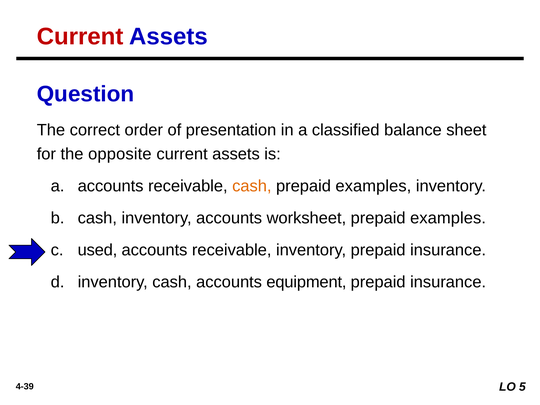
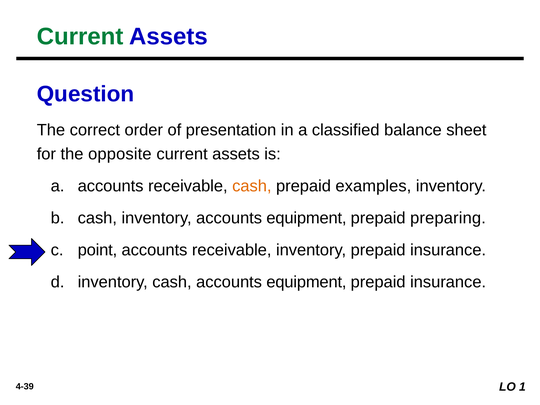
Current at (80, 37) colour: red -> green
inventory accounts worksheet: worksheet -> equipment
examples at (448, 218): examples -> preparing
used: used -> point
5: 5 -> 1
